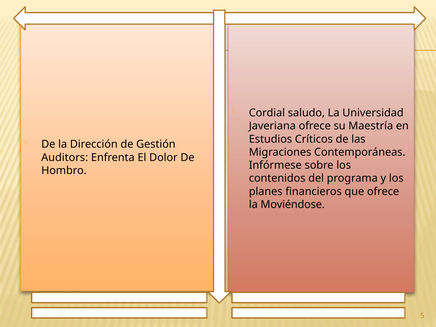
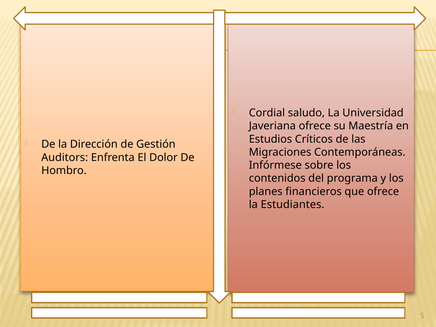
Moviéndose: Moviéndose -> Estudiantes
